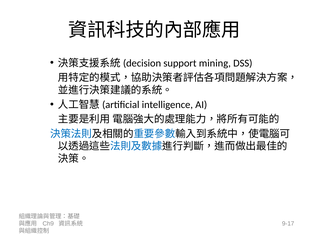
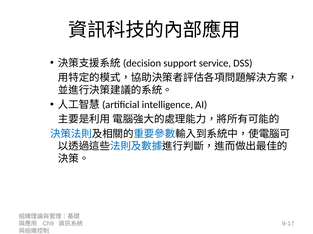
mining: mining -> service
